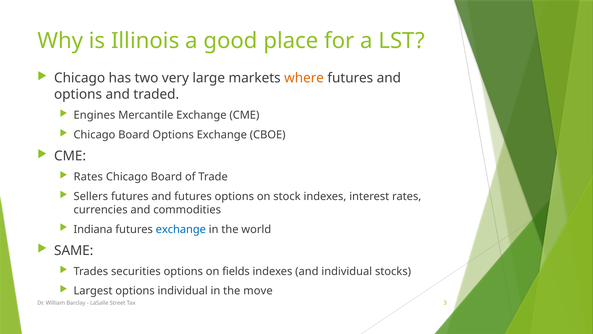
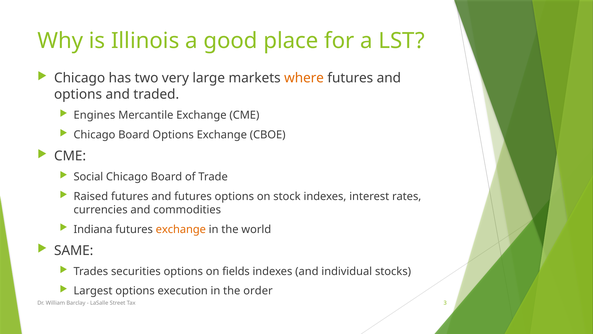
Rates at (88, 177): Rates -> Social
Sellers: Sellers -> Raised
exchange at (181, 229) colour: blue -> orange
options individual: individual -> execution
move: move -> order
